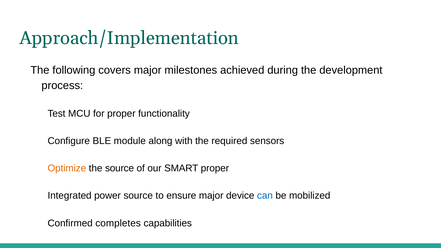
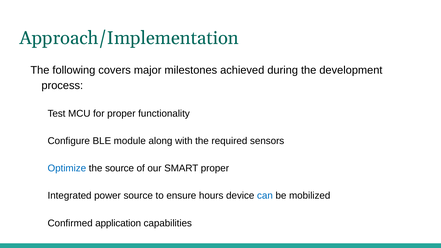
Optimize colour: orange -> blue
ensure major: major -> hours
completes: completes -> application
